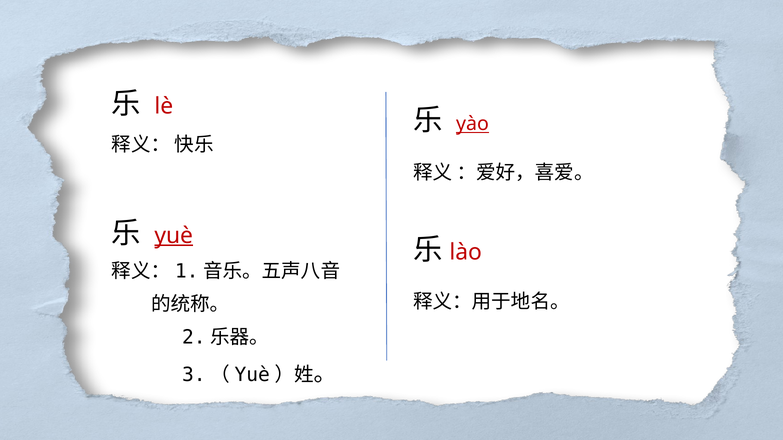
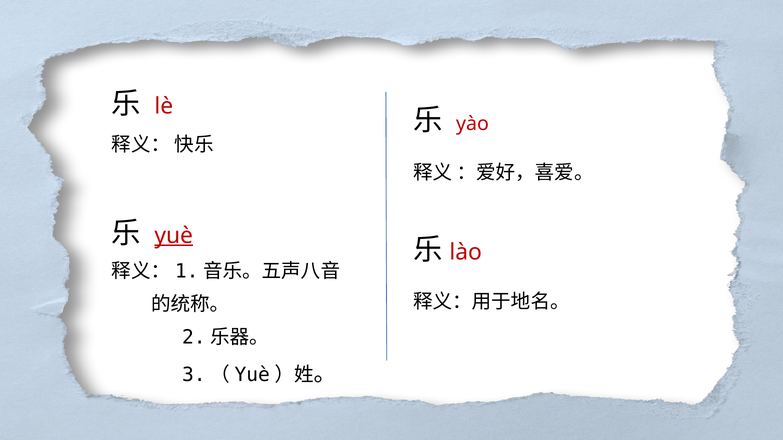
yào underline: present -> none
